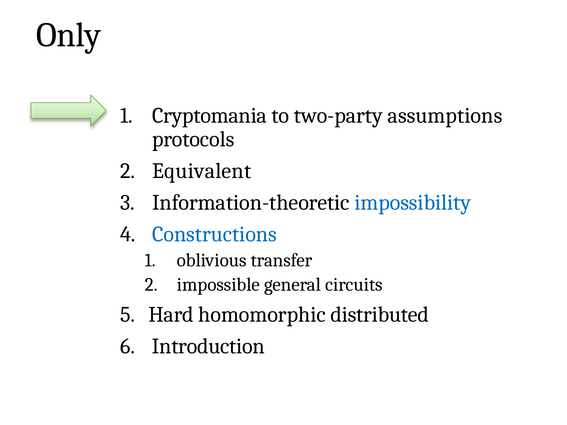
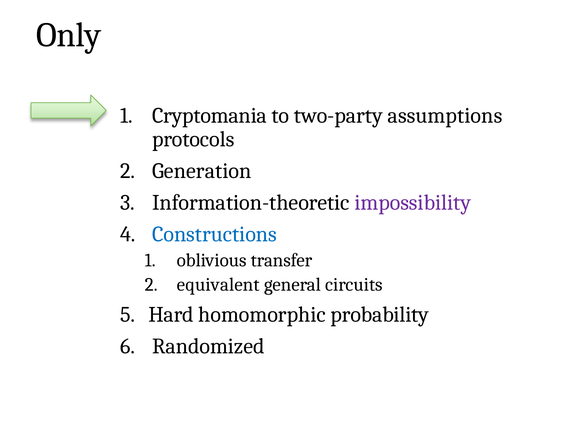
Equivalent: Equivalent -> Generation
impossibility colour: blue -> purple
impossible: impossible -> equivalent
distributed: distributed -> probability
Introduction: Introduction -> Randomized
